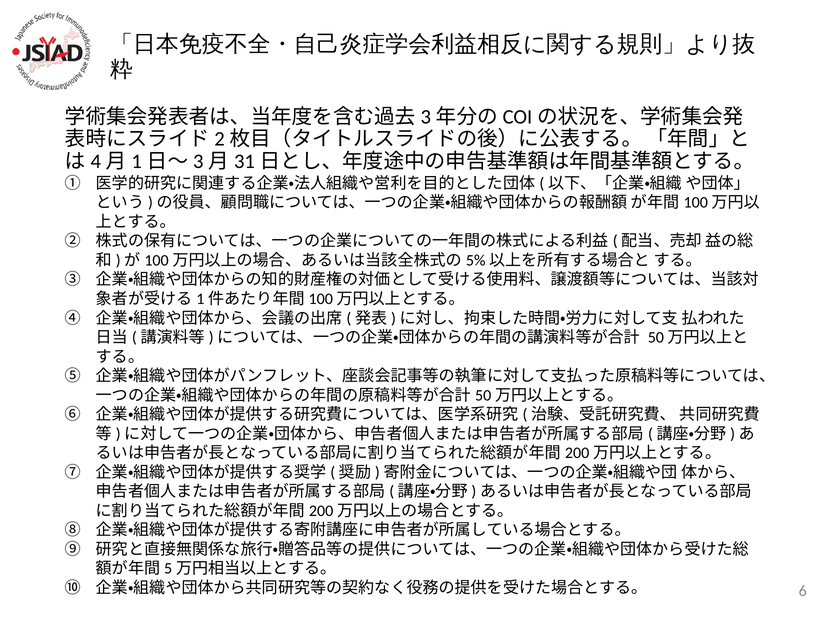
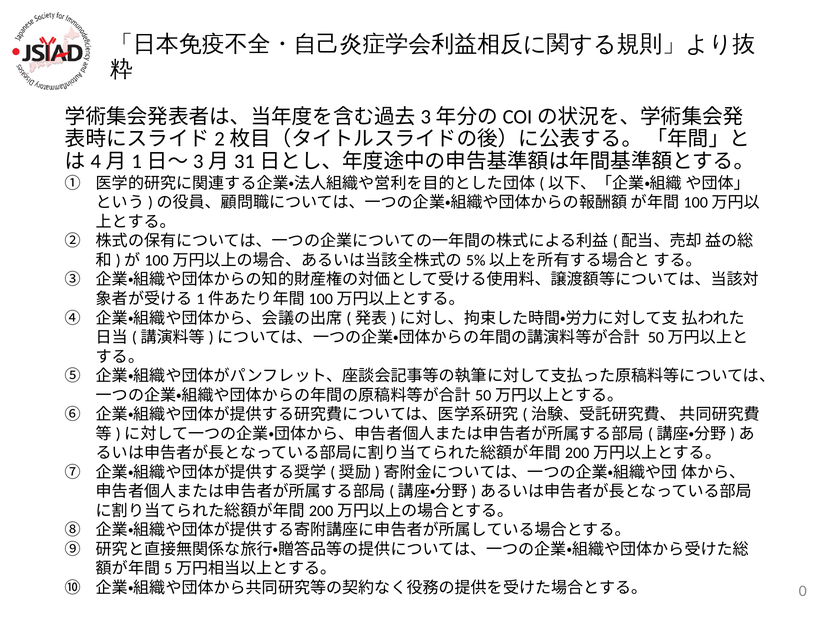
6: 6 -> 0
